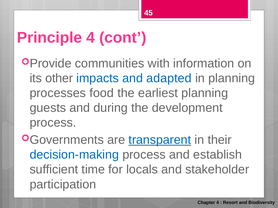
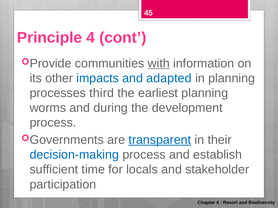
with underline: none -> present
food: food -> third
guests: guests -> worms
